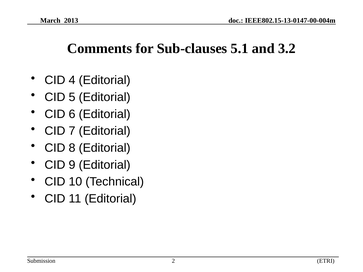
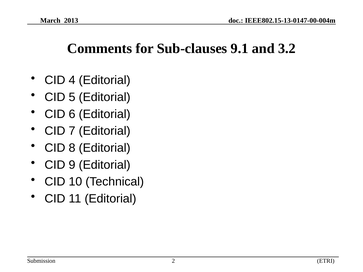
5.1: 5.1 -> 9.1
